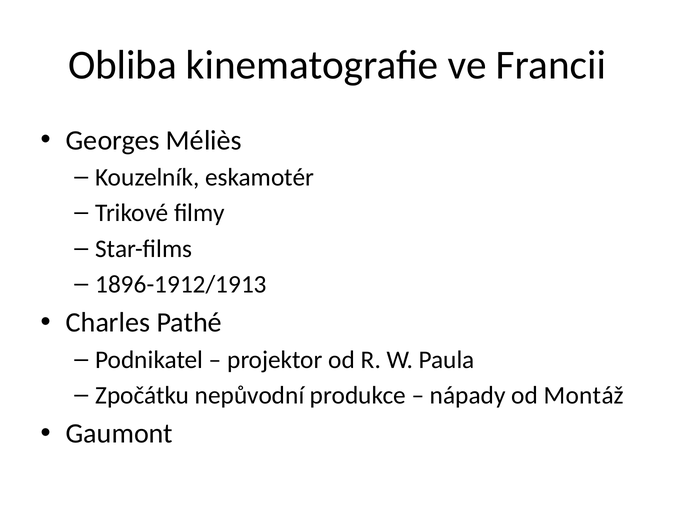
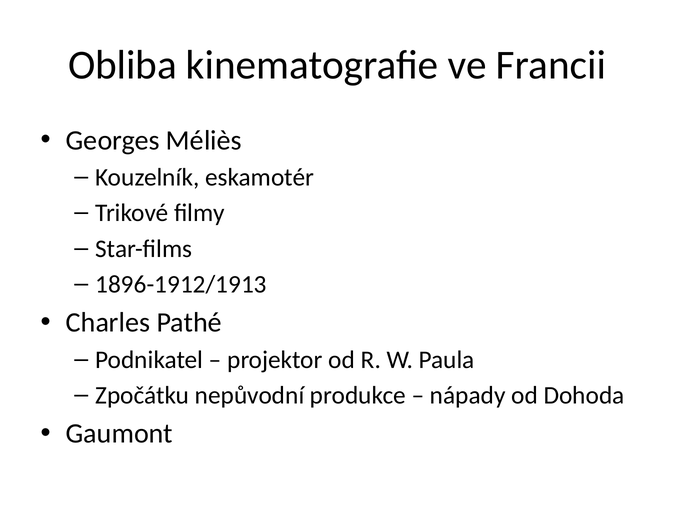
Montáž: Montáž -> Dohoda
